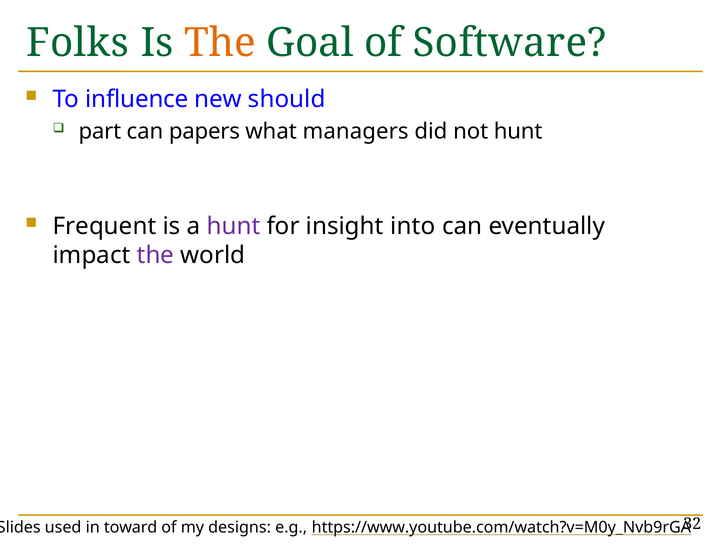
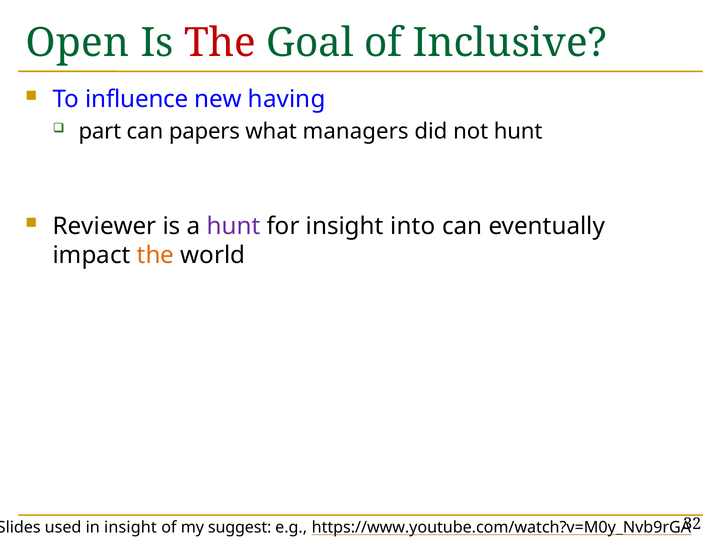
Folks: Folks -> Open
The at (220, 43) colour: orange -> red
Software: Software -> Inclusive
should: should -> having
Frequent: Frequent -> Reviewer
the at (155, 255) colour: purple -> orange
in toward: toward -> insight
designs: designs -> suggest
